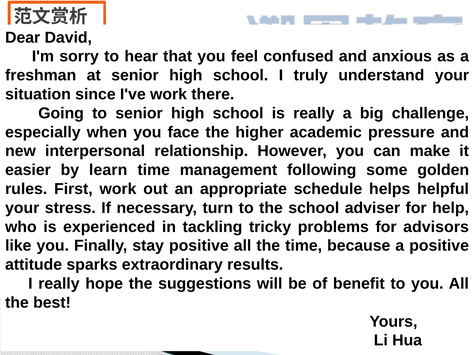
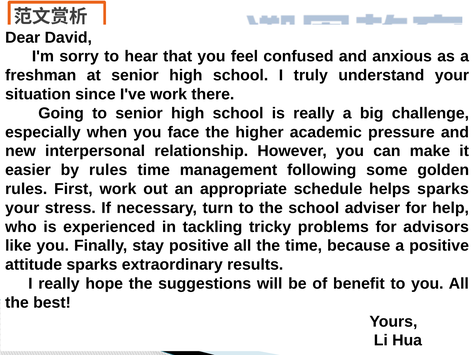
by learn: learn -> rules
helps helpful: helpful -> sparks
